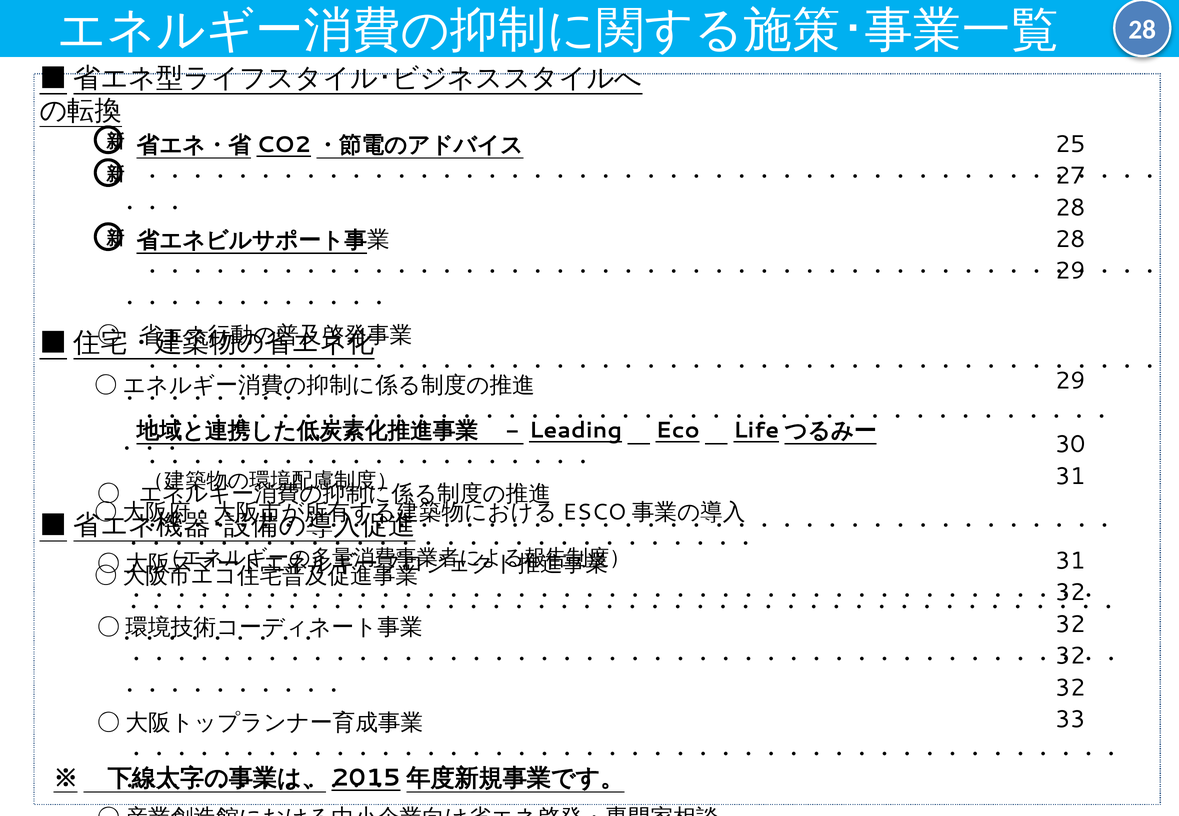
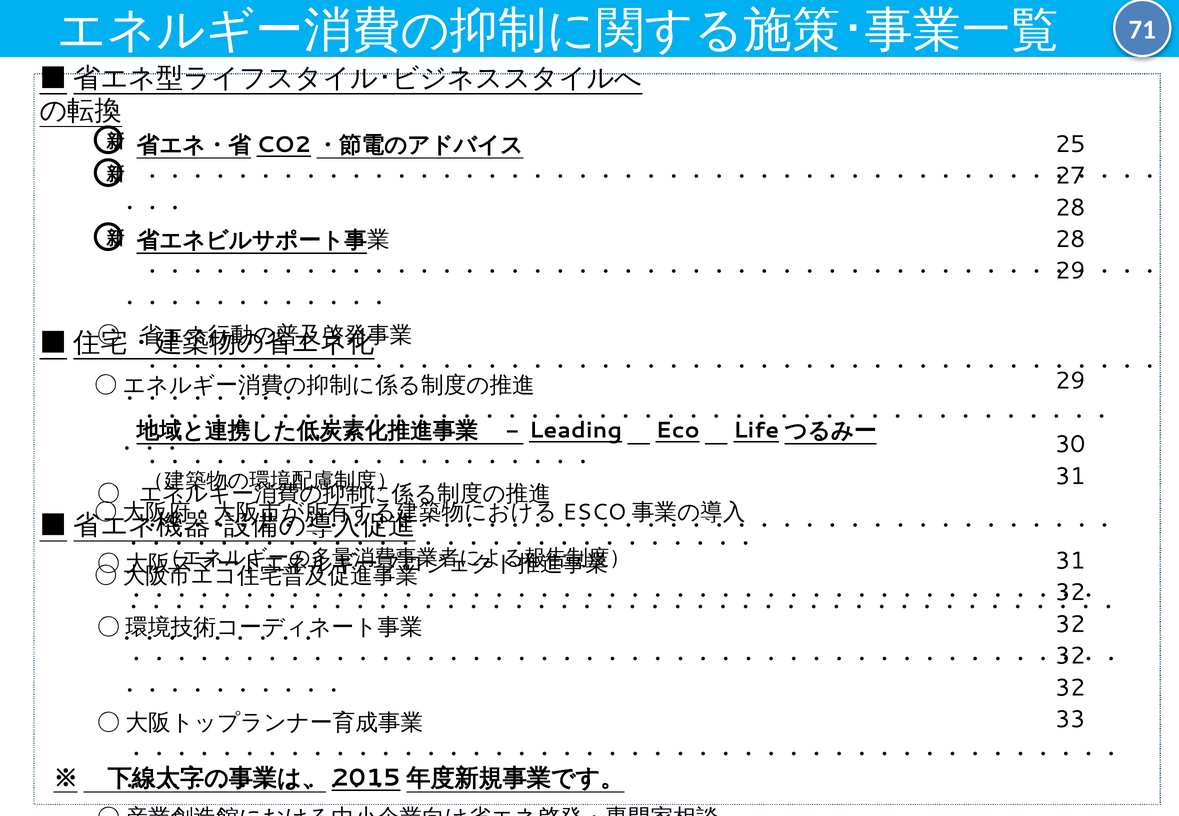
28 at (1142, 30): 28 -> 71
